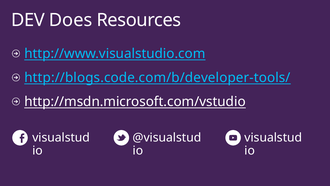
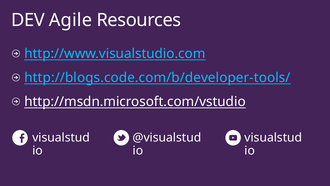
Does: Does -> Agile
